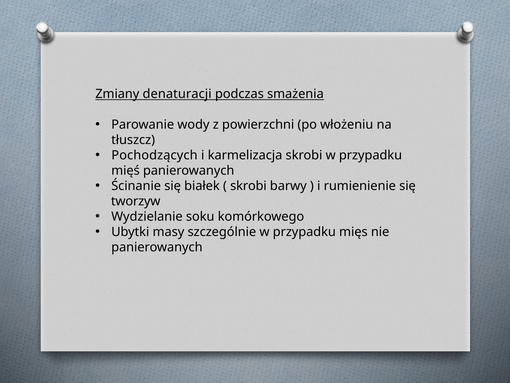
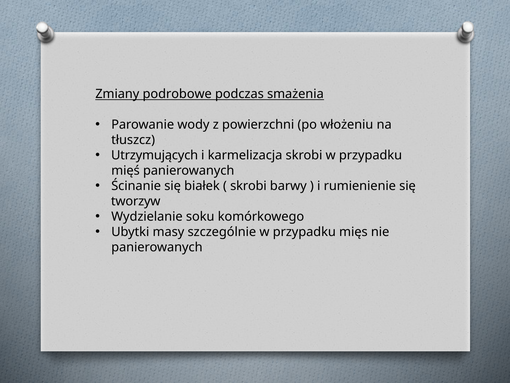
denaturacji: denaturacji -> podrobowe
Pochodzących: Pochodzących -> Utrzymujących
